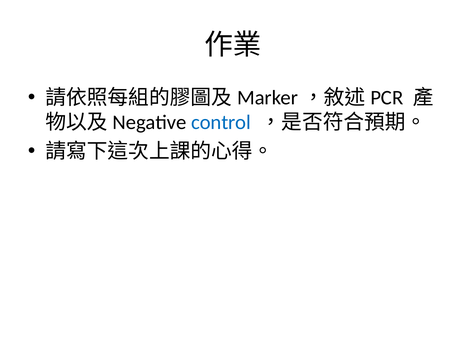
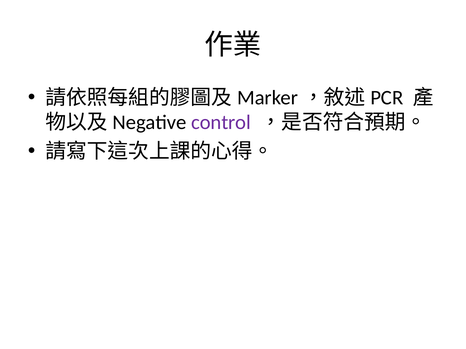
control colour: blue -> purple
